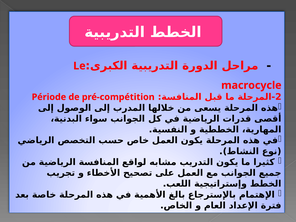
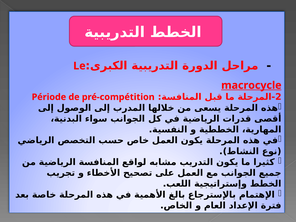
macrocycle underline: none -> present
